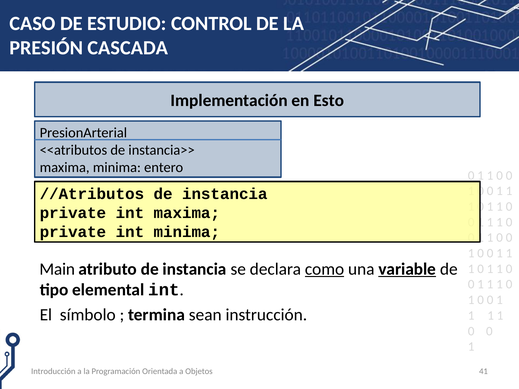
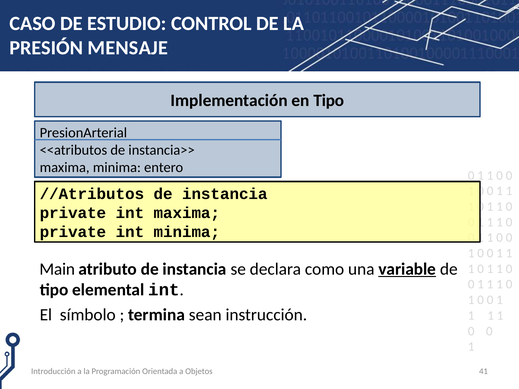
CASCADA: CASCADA -> MENSAJE
en Esto: Esto -> Tipo
como underline: present -> none
